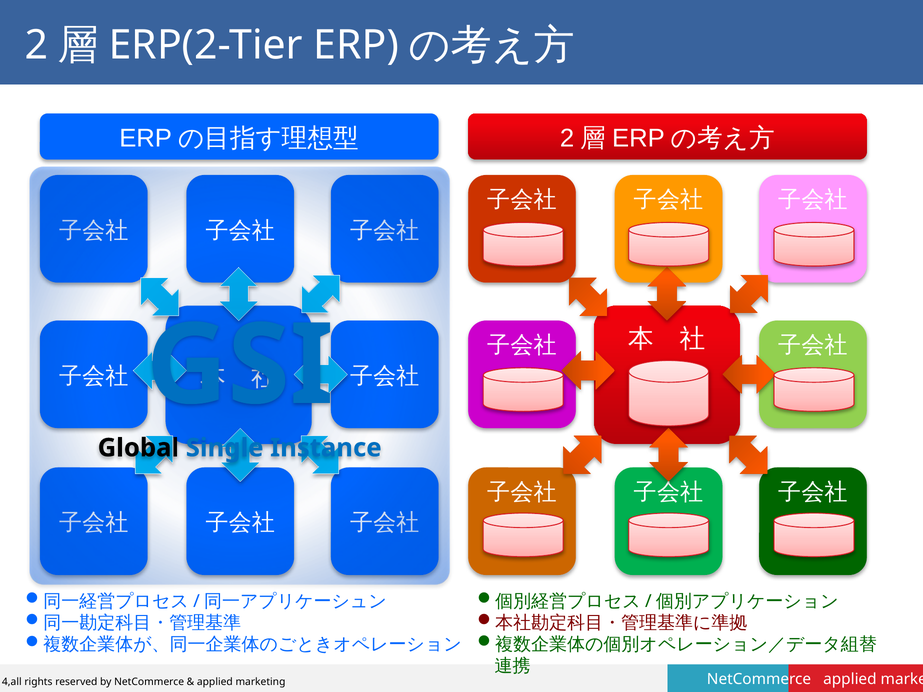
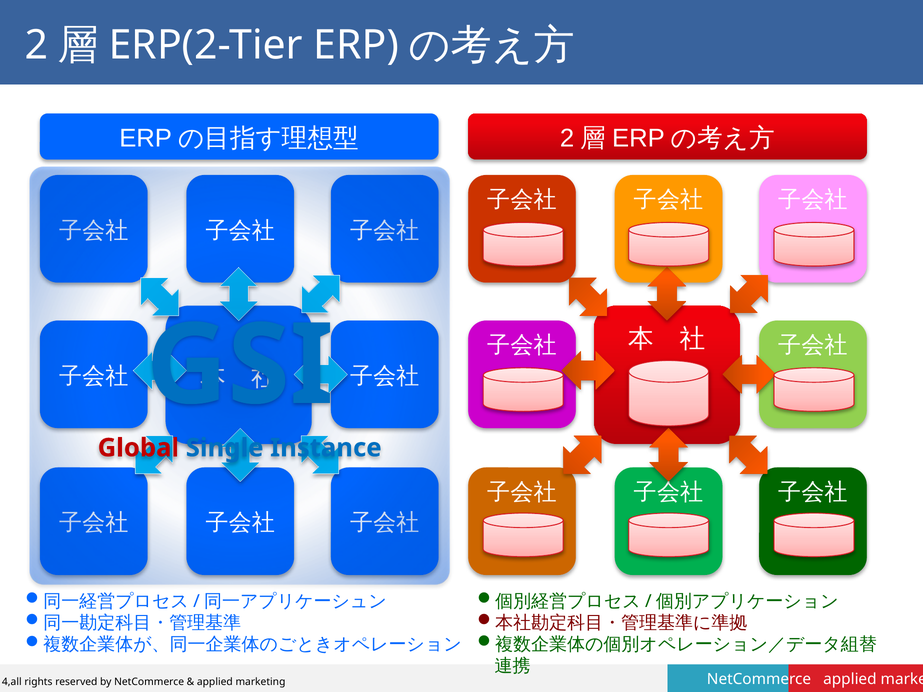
Global colour: black -> red
